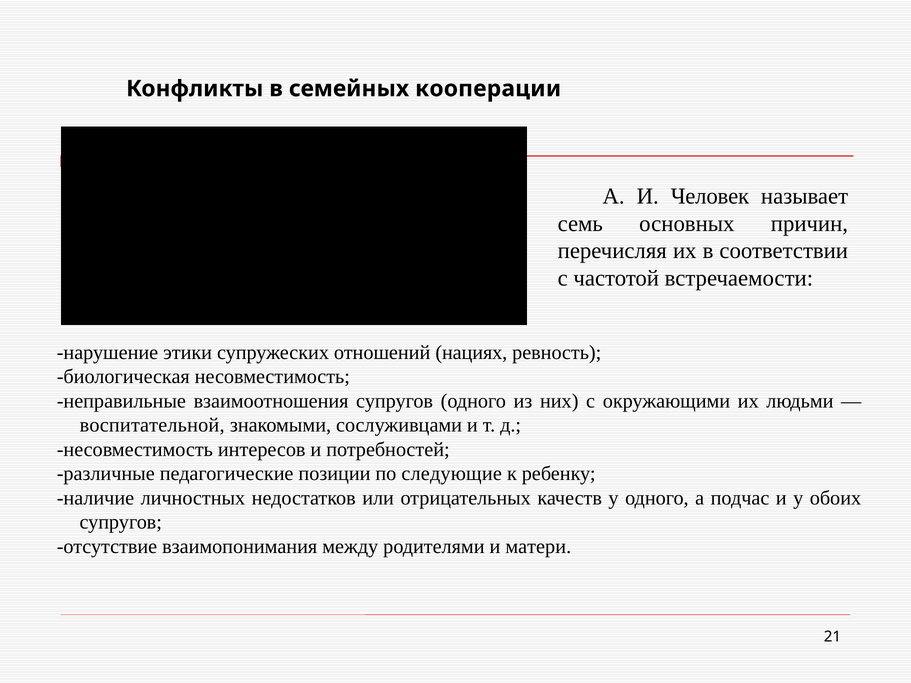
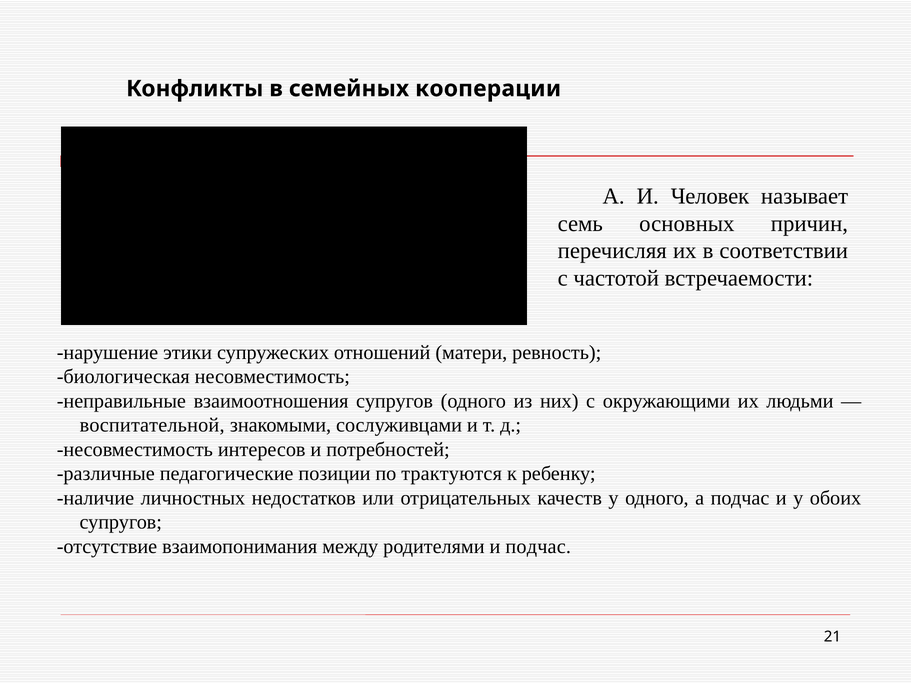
нациях: нациях -> матери
следующие: следующие -> трактуются
и матери: матери -> подчас
